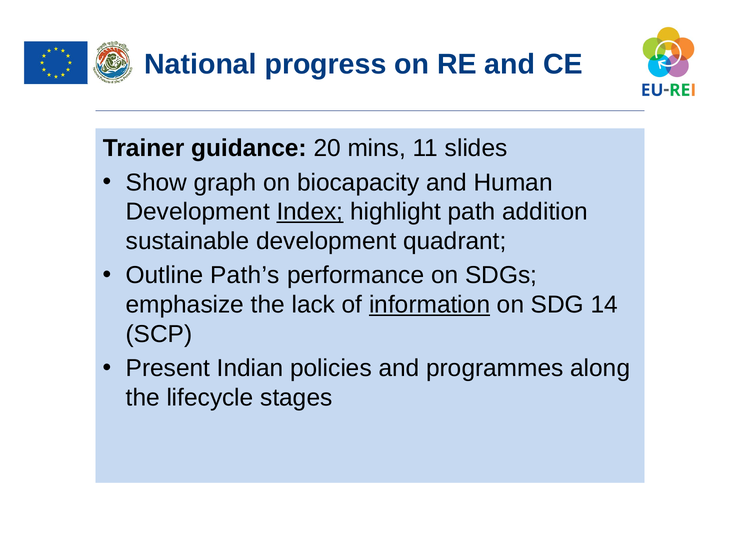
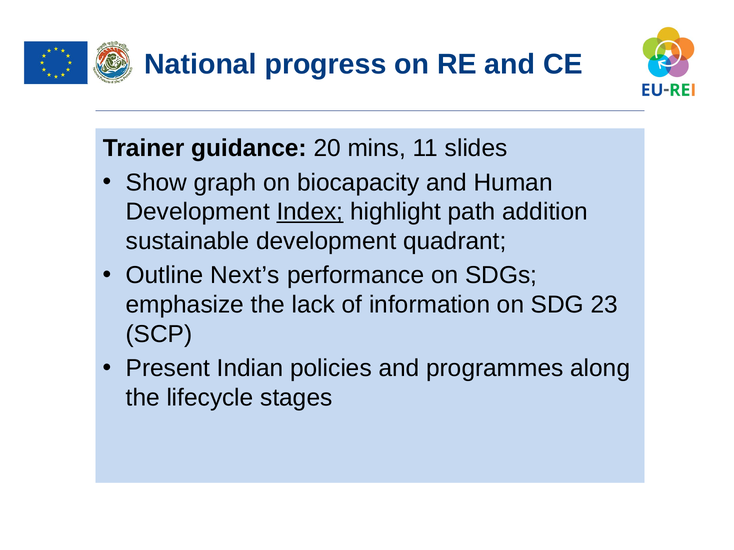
Path’s: Path’s -> Next’s
information underline: present -> none
14: 14 -> 23
